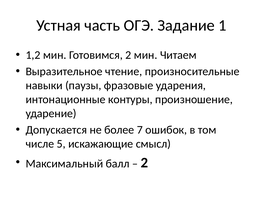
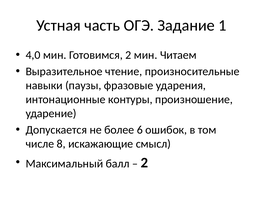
1,2: 1,2 -> 4,0
7: 7 -> 6
5: 5 -> 8
